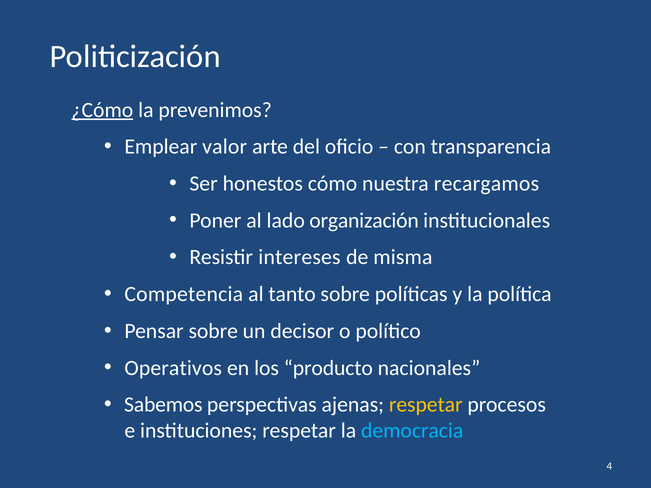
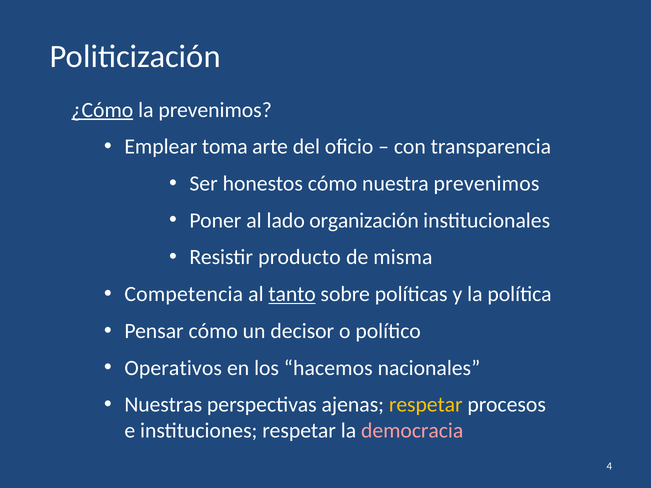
valor: valor -> toma
nuestra recargamos: recargamos -> prevenimos
intereses: intereses -> producto
tanto underline: none -> present
Pensar sobre: sobre -> cómo
producto: producto -> hacemos
Sabemos: Sabemos -> Nuestras
democracia colour: light blue -> pink
